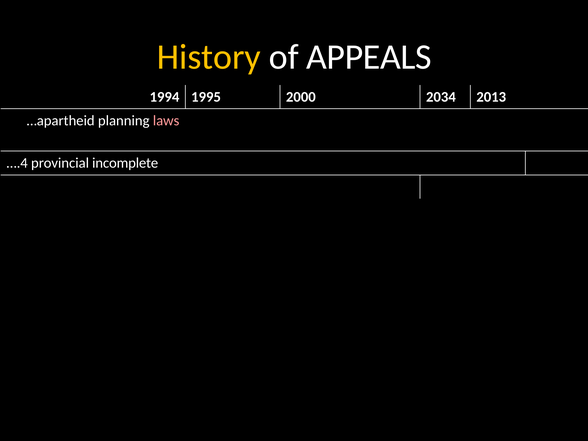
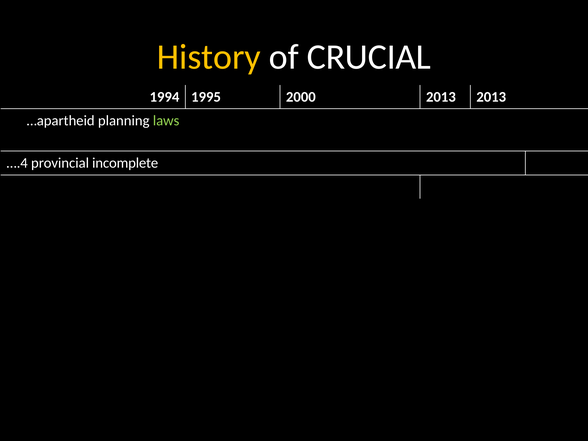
APPEALS: APPEALS -> CRUCIAL
2000 2034: 2034 -> 2013
laws colour: pink -> light green
